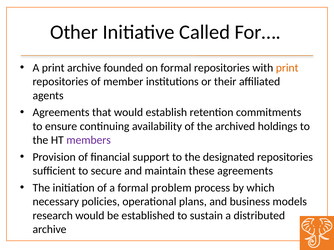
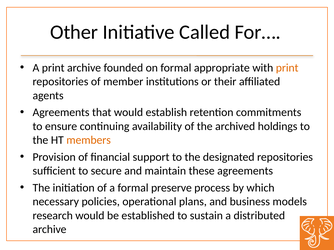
formal repositories: repositories -> appropriate
members colour: purple -> orange
problem: problem -> preserve
